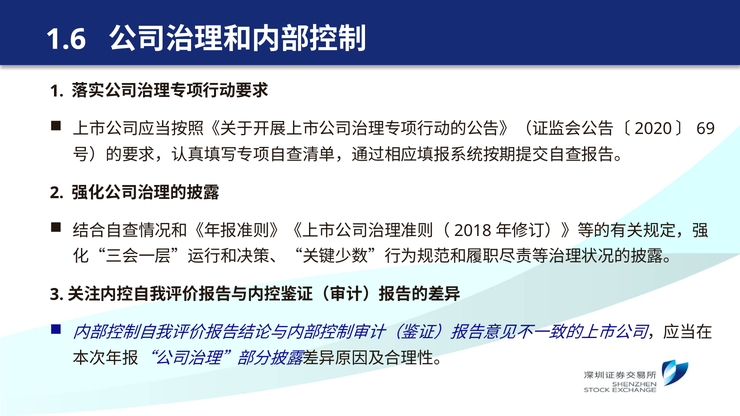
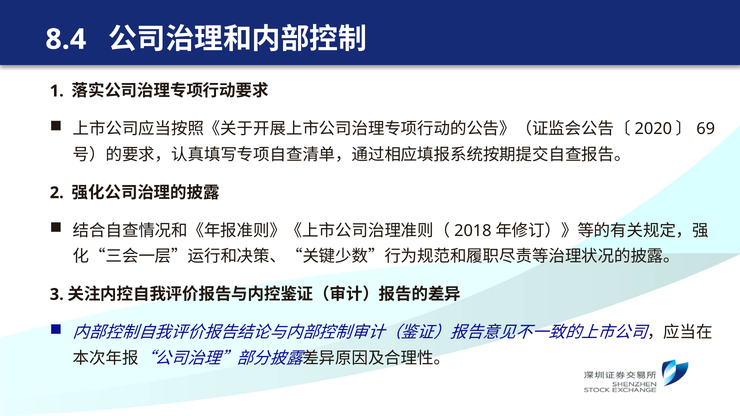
1.6: 1.6 -> 8.4
